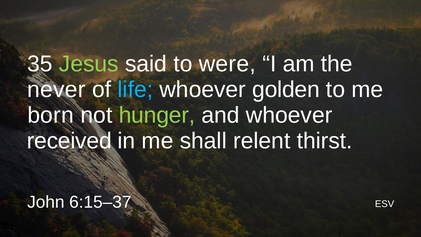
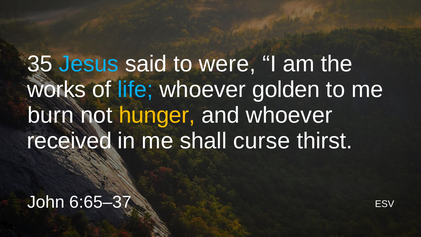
Jesus colour: light green -> light blue
never: never -> works
born: born -> burn
hunger colour: light green -> yellow
relent: relent -> curse
6:15–37: 6:15–37 -> 6:65–37
